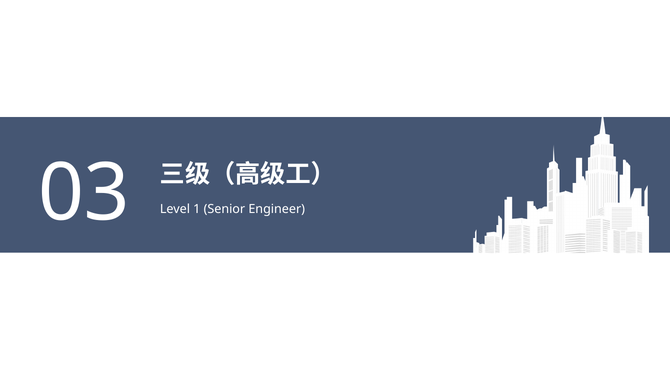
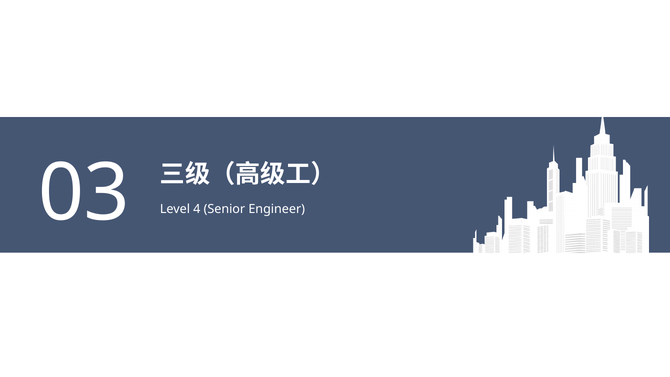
1: 1 -> 4
